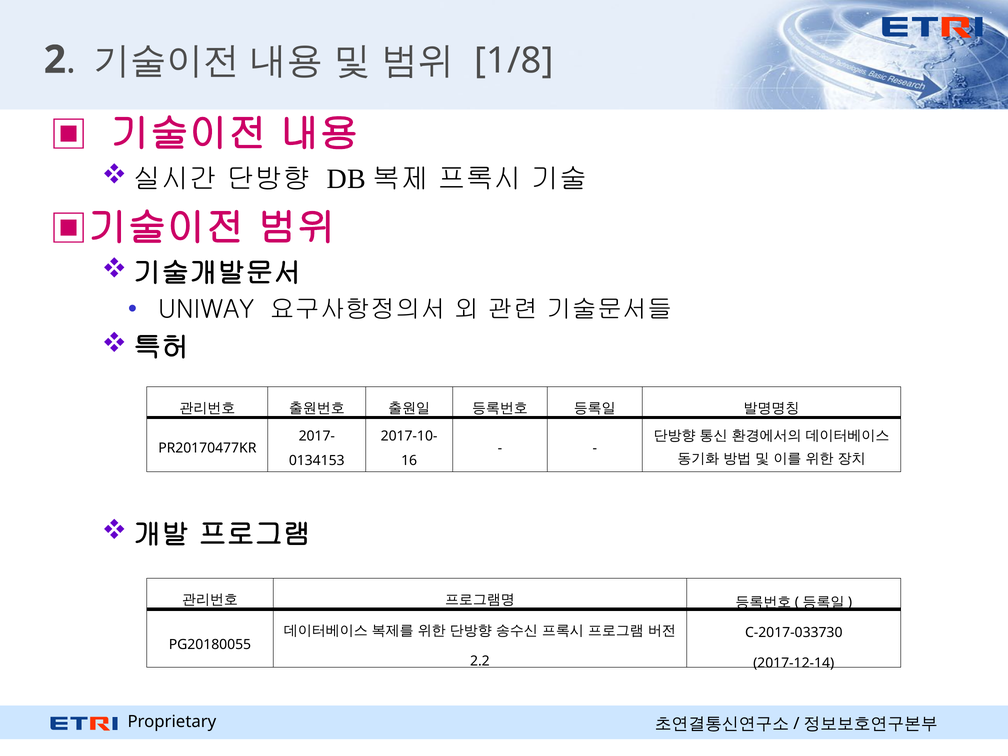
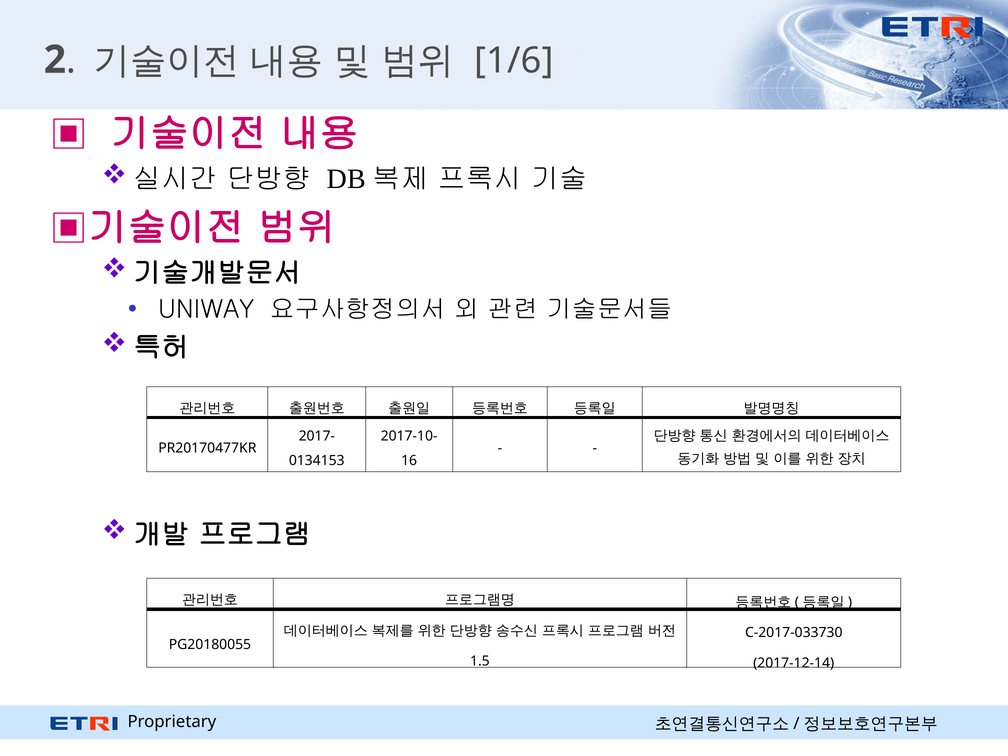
1/8: 1/8 -> 1/6
2.2: 2.2 -> 1.5
